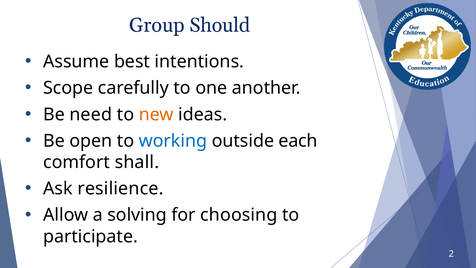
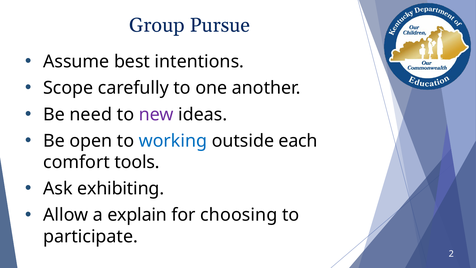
Should: Should -> Pursue
new colour: orange -> purple
shall: shall -> tools
resilience: resilience -> exhibiting
solving: solving -> explain
